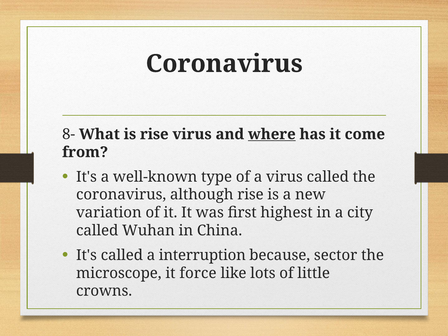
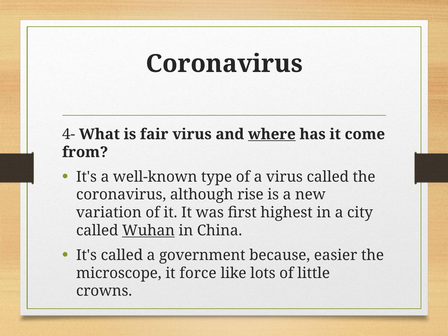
8-: 8- -> 4-
is rise: rise -> fair
Wuhan underline: none -> present
interruption: interruption -> government
sector: sector -> easier
